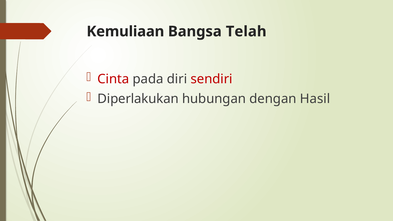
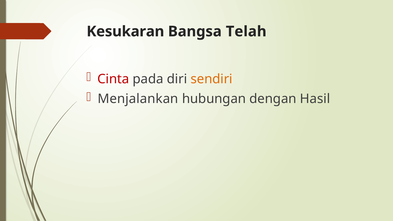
Kemuliaan: Kemuliaan -> Kesukaran
sendiri colour: red -> orange
Diperlakukan: Diperlakukan -> Menjalankan
